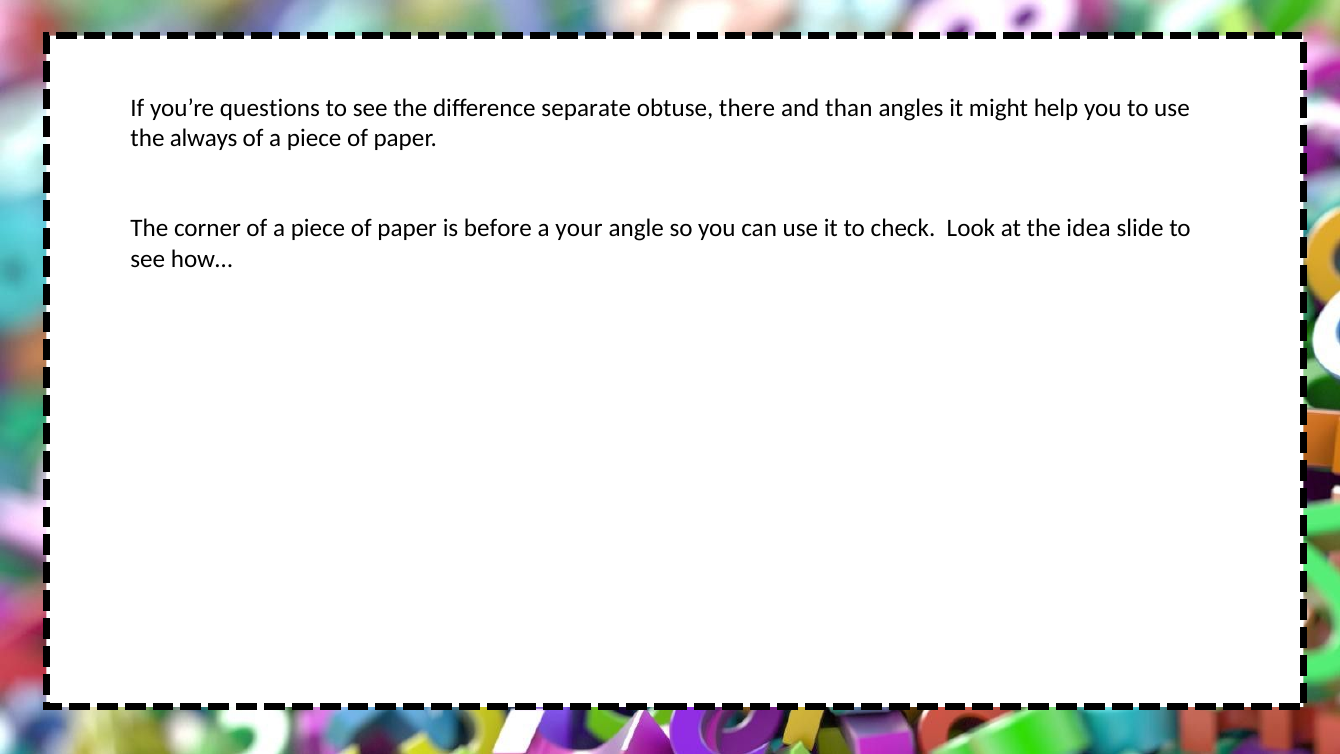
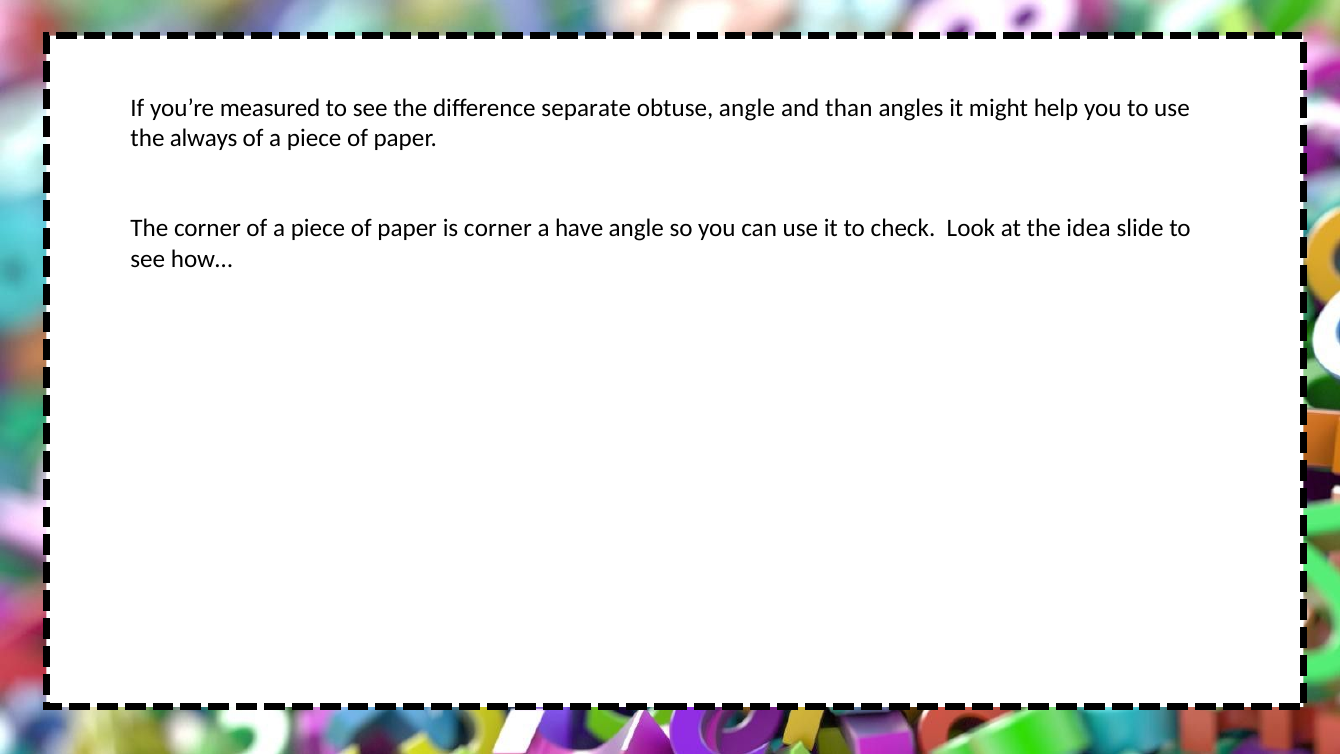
questions: questions -> measured
obtuse there: there -> angle
is before: before -> corner
your: your -> have
